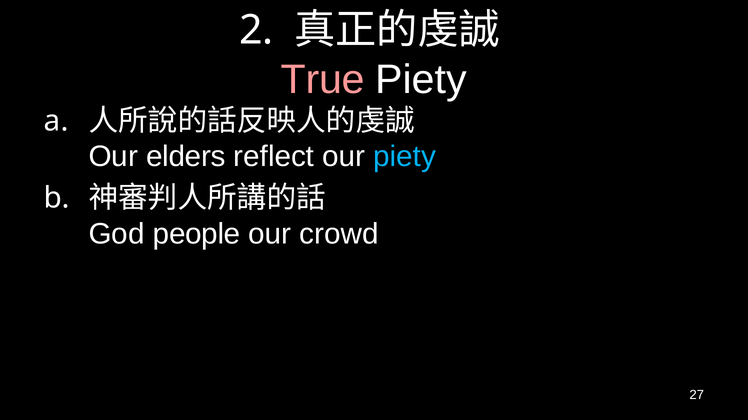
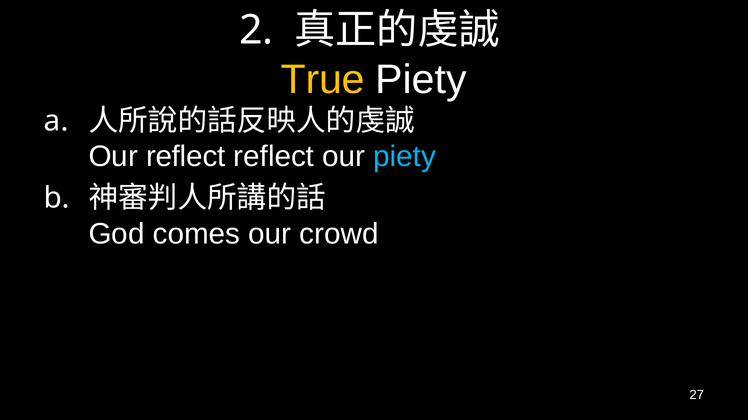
True colour: pink -> yellow
Our elders: elders -> reflect
people: people -> comes
